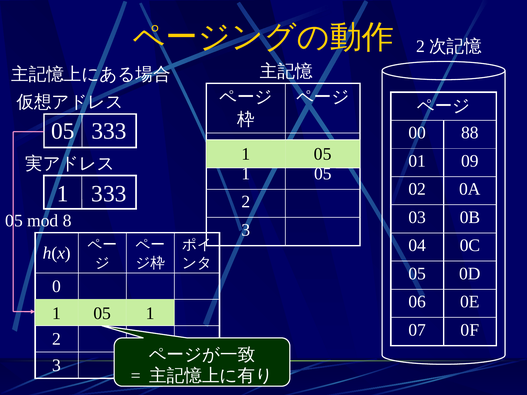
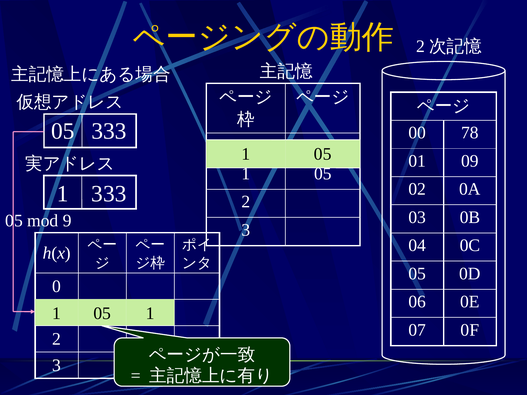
88: 88 -> 78
8: 8 -> 9
